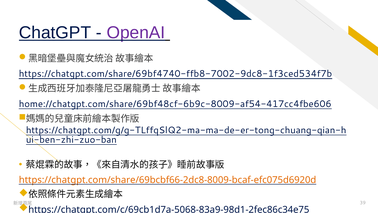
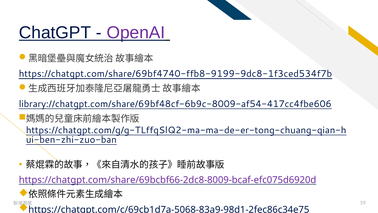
https://chatgpt.com/share/69bf4740-ffb8-7002-9dc8-1f3ced534f7b: https://chatgpt.com/share/69bf4740-ffb8-7002-9dc8-1f3ced534f7b -> https://chatgpt.com/share/69bf4740-ffb8-9199-9dc8-1f3ced534f7b
home://chatgpt.com/share/69bf48cf-6b9c-8009-af54-417cc4fbe606: home://chatgpt.com/share/69bf48cf-6b9c-8009-af54-417cc4fbe606 -> library://chatgpt.com/share/69bf48cf-6b9c-8009-af54-417cc4fbe606
https://chatgpt.com/share/69bcbf66-2dc8-8009-bcaf-efc075d6920d colour: orange -> purple
